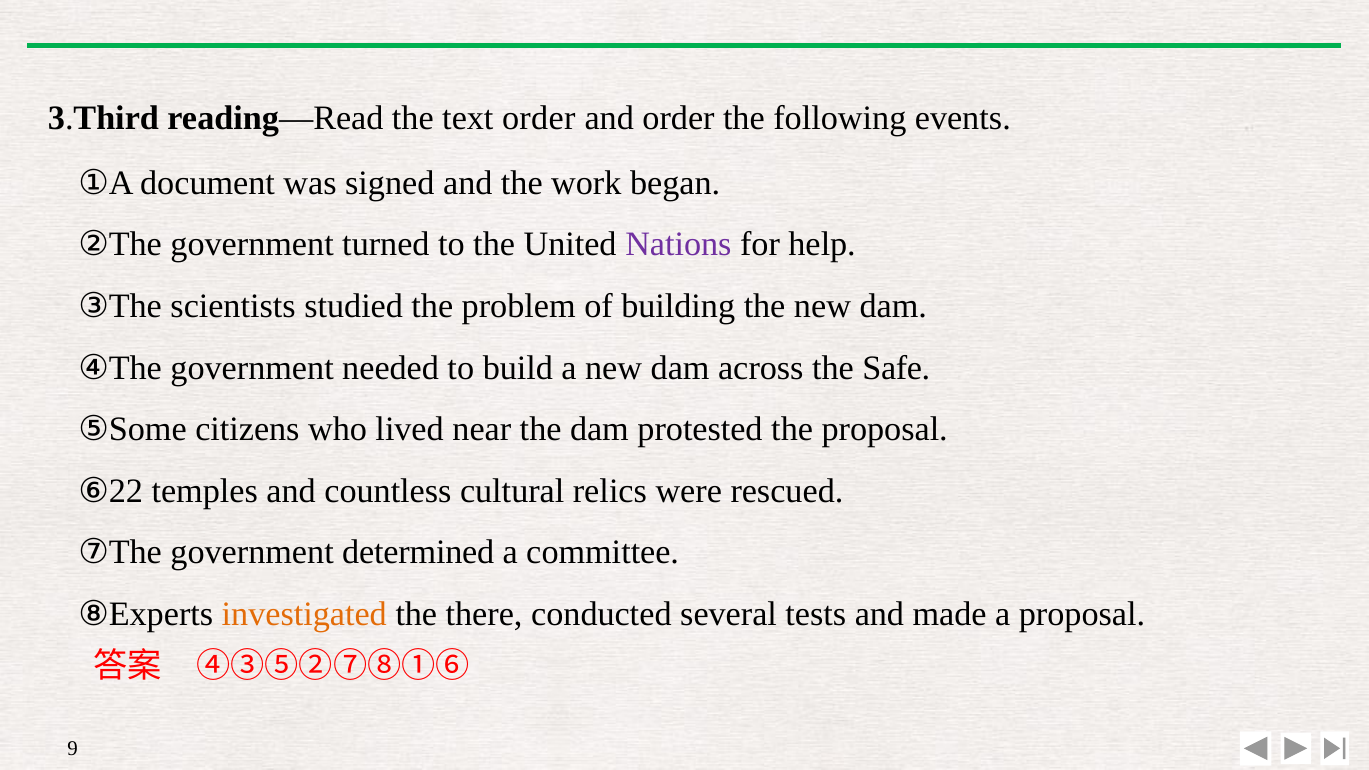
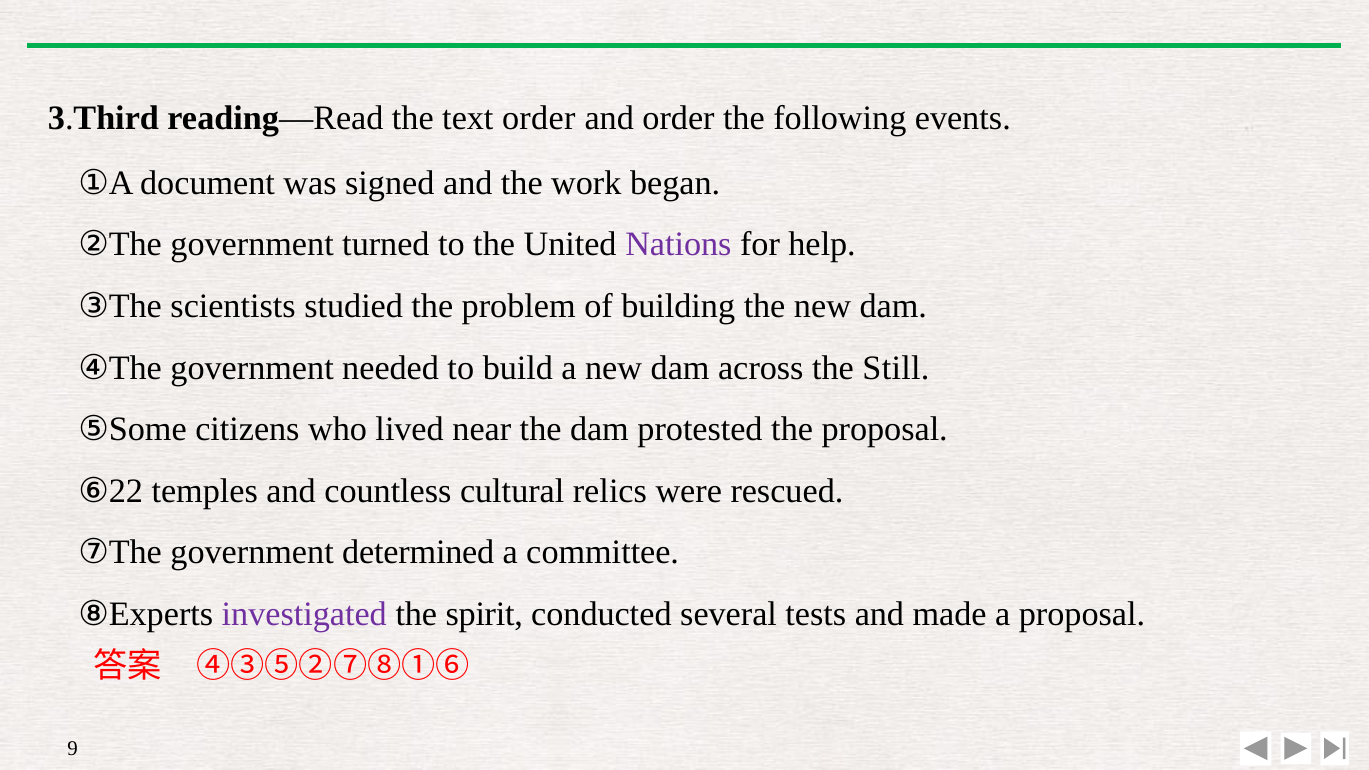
Safe: Safe -> Still
investigated colour: orange -> purple
there: there -> spirit
